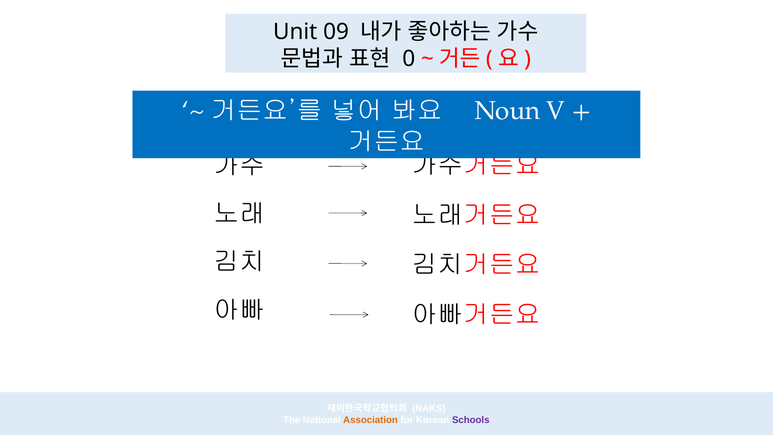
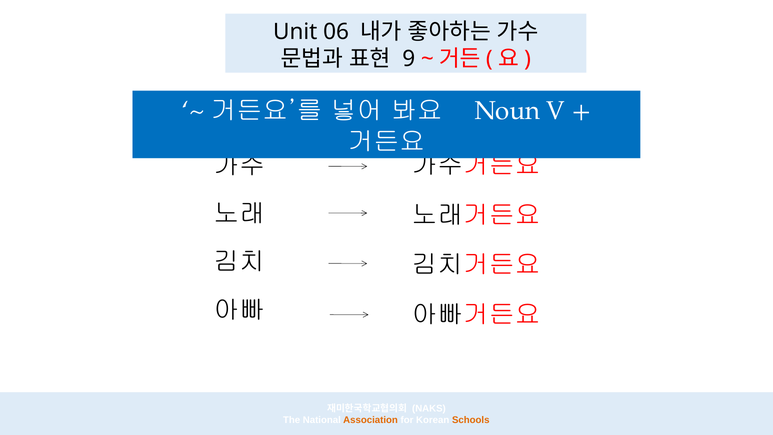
09: 09 -> 06
0: 0 -> 9
Schools colour: purple -> orange
